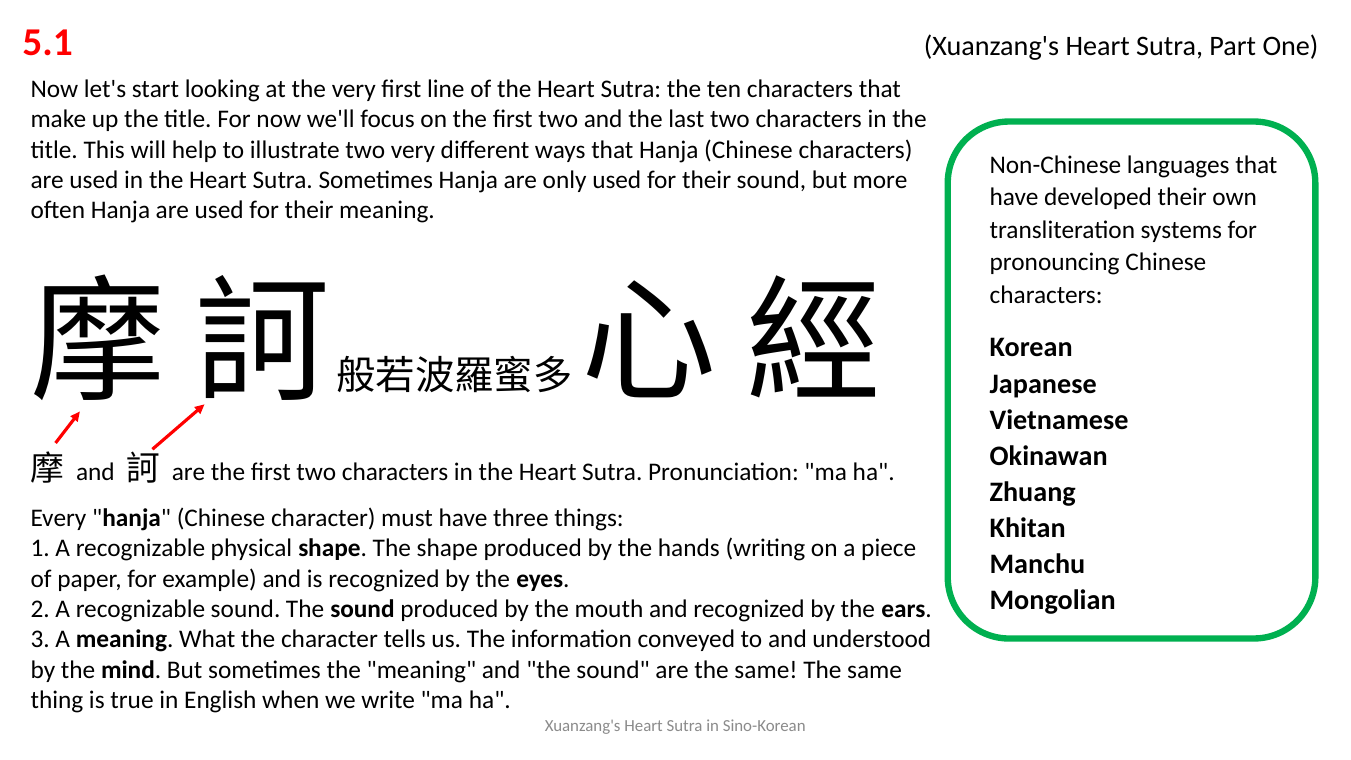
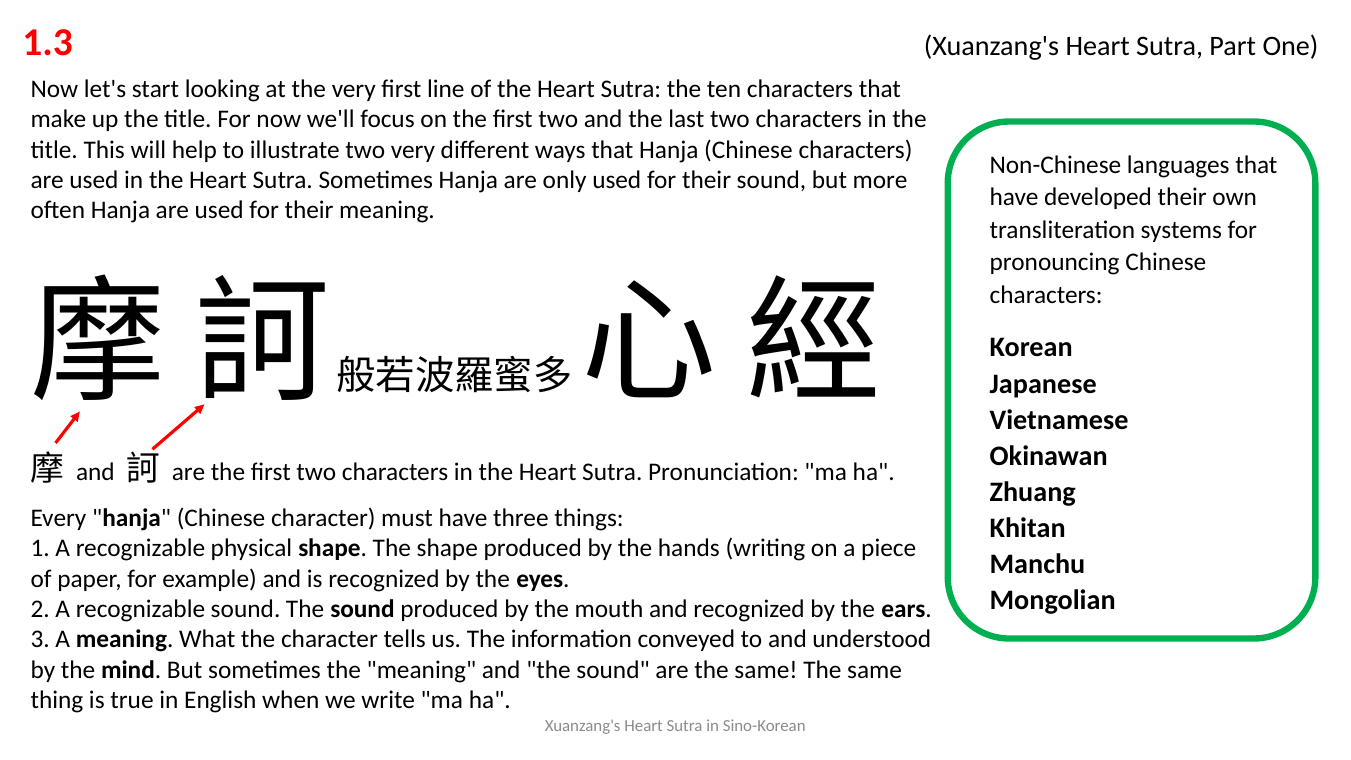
5.1: 5.1 -> 1.3
